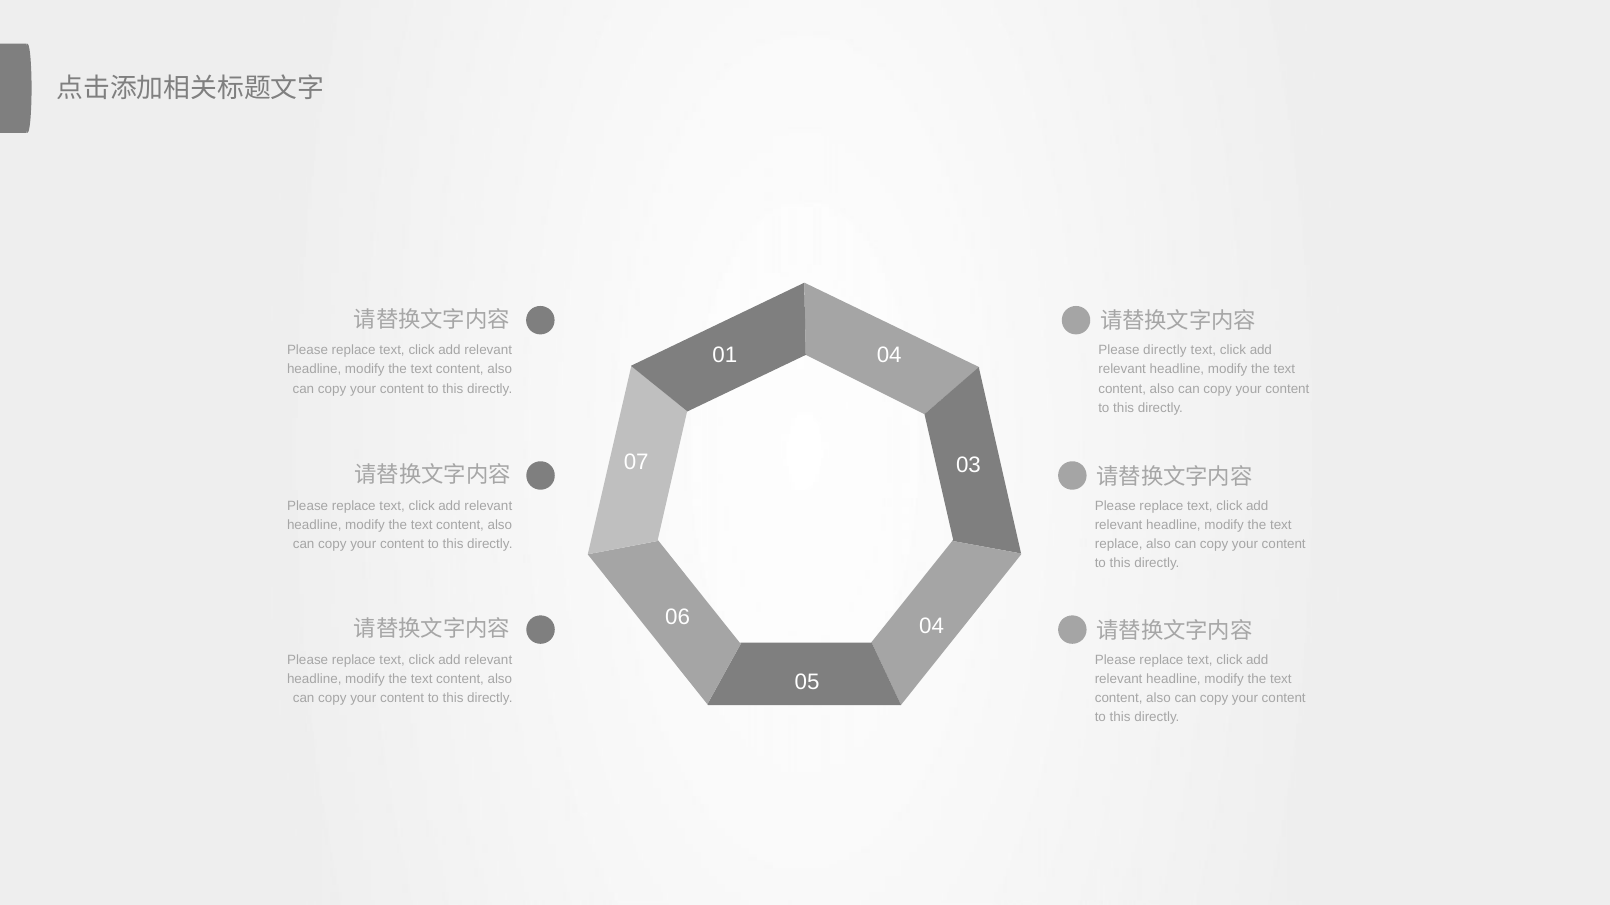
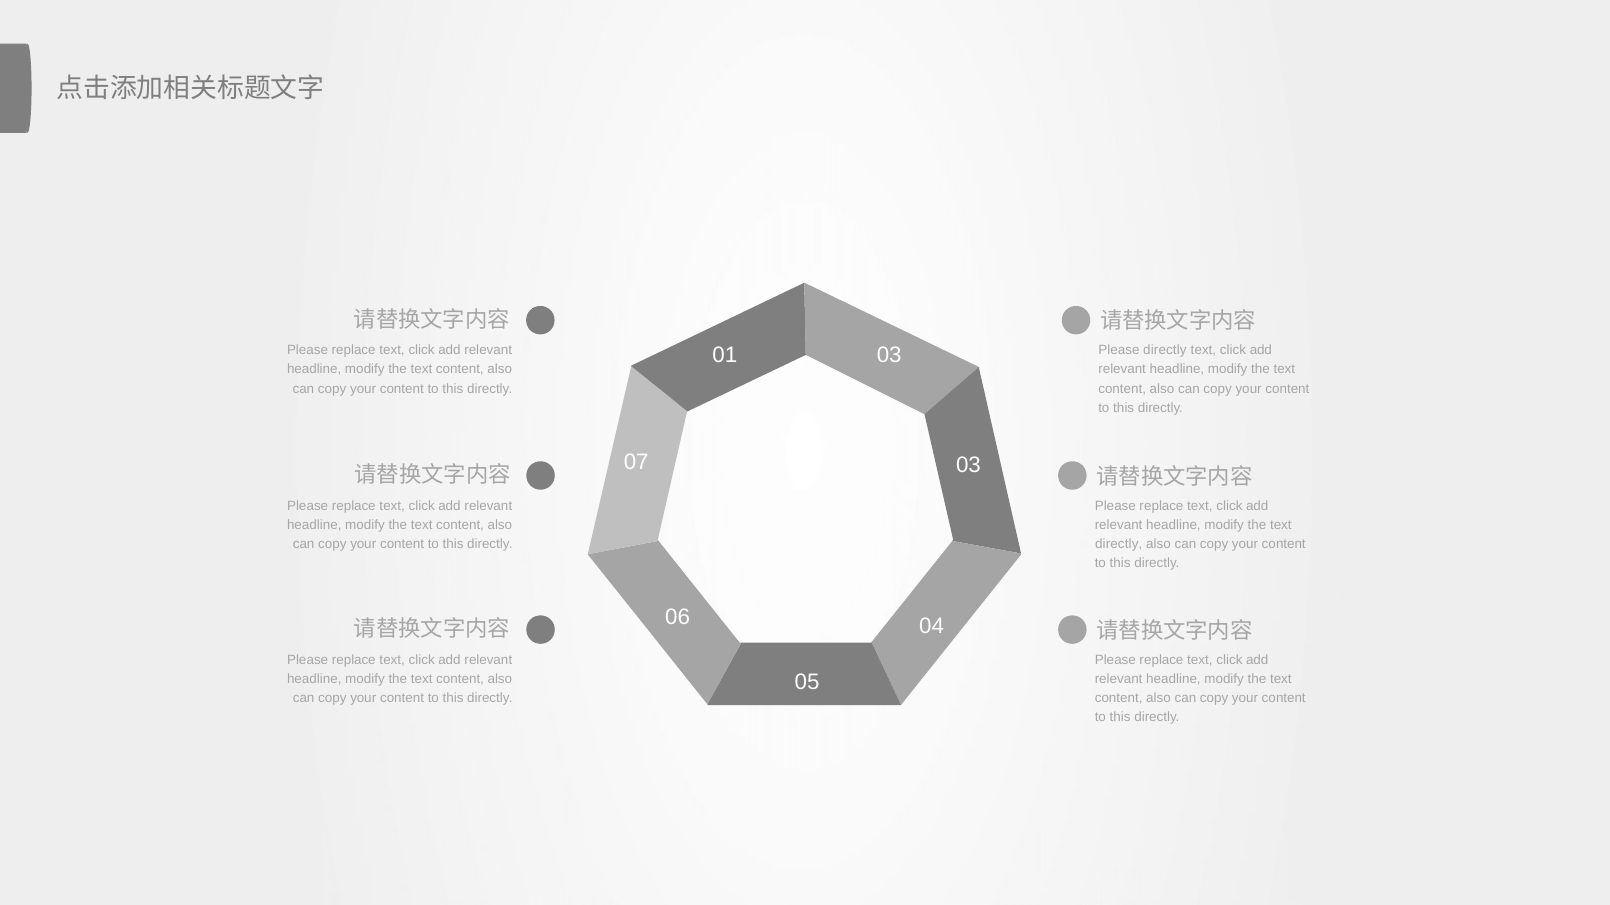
01 04: 04 -> 03
replace at (1119, 545): replace -> directly
